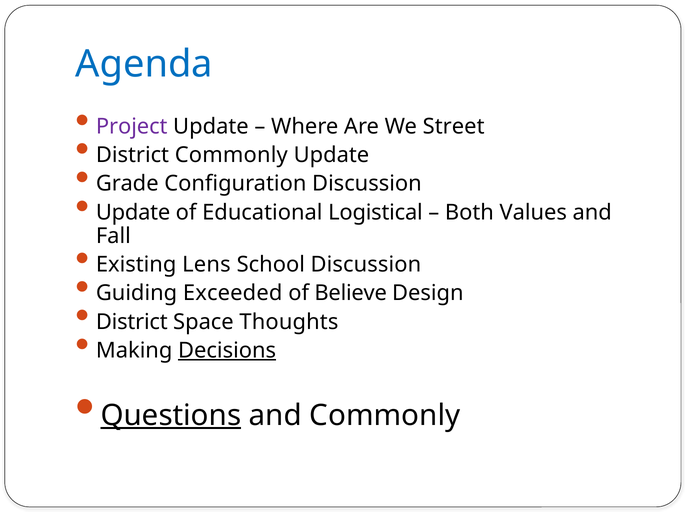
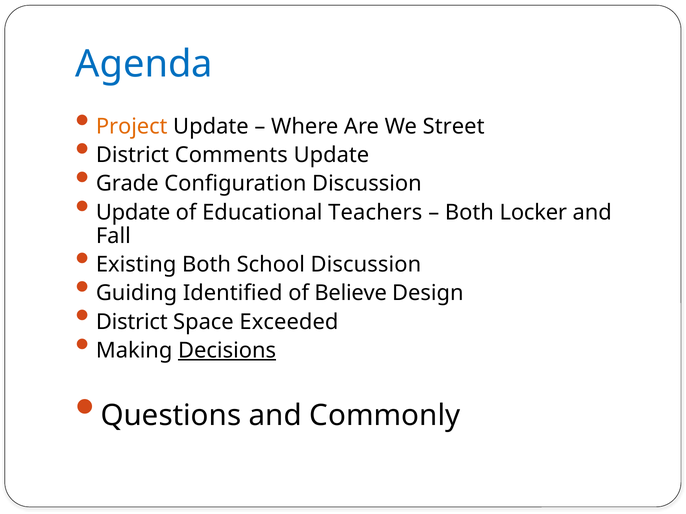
Project colour: purple -> orange
District Commonly: Commonly -> Comments
Logistical: Logistical -> Teachers
Values: Values -> Locker
Existing Lens: Lens -> Both
Exceeded: Exceeded -> Identified
Thoughts: Thoughts -> Exceeded
Questions underline: present -> none
